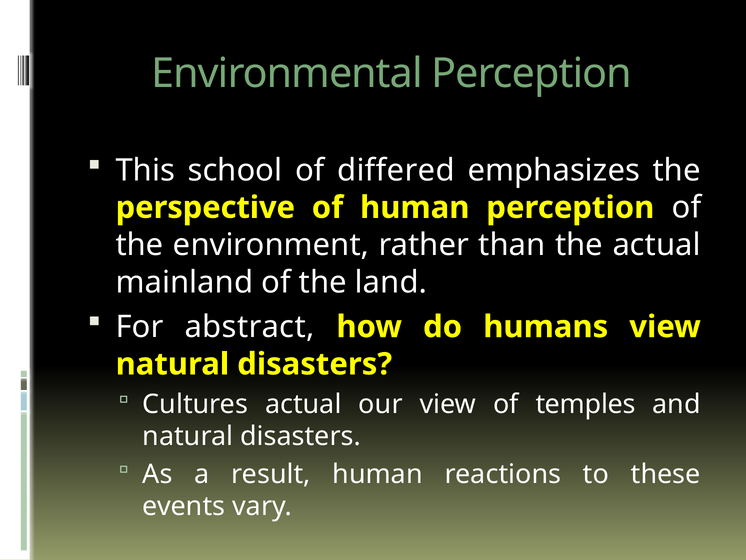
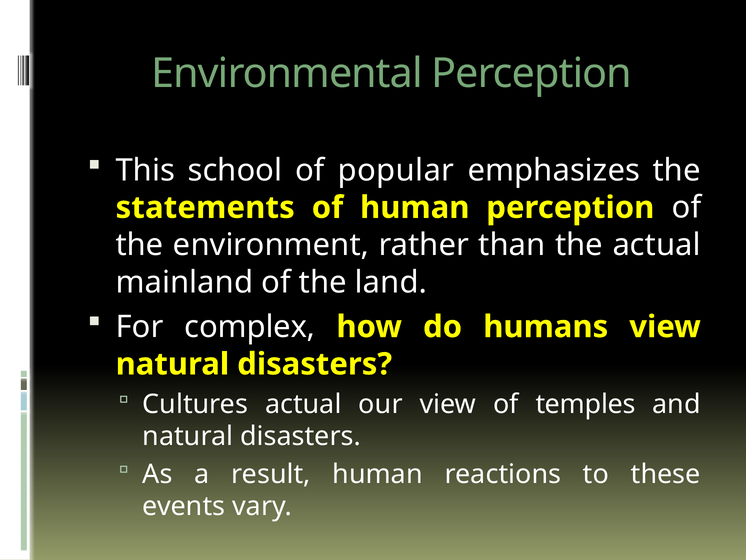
differed: differed -> popular
perspective: perspective -> statements
abstract: abstract -> complex
